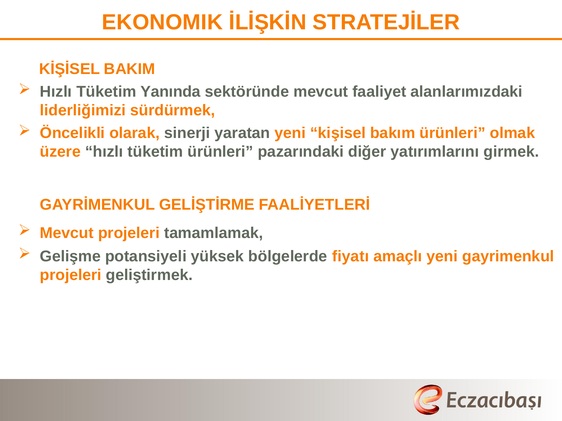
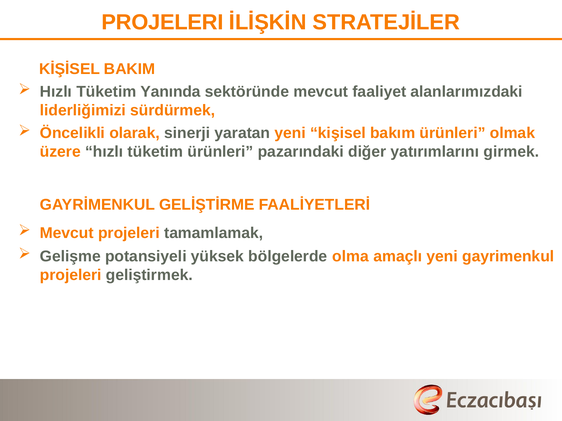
EKONOMIK at (162, 22): EKONOMIK -> PROJELERI
fiyatı: fiyatı -> olma
